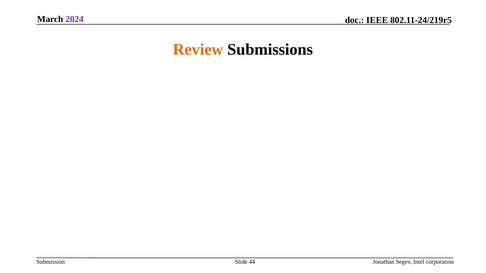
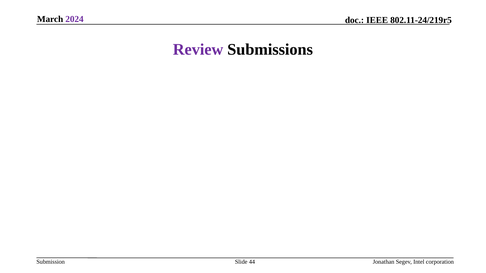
Review colour: orange -> purple
